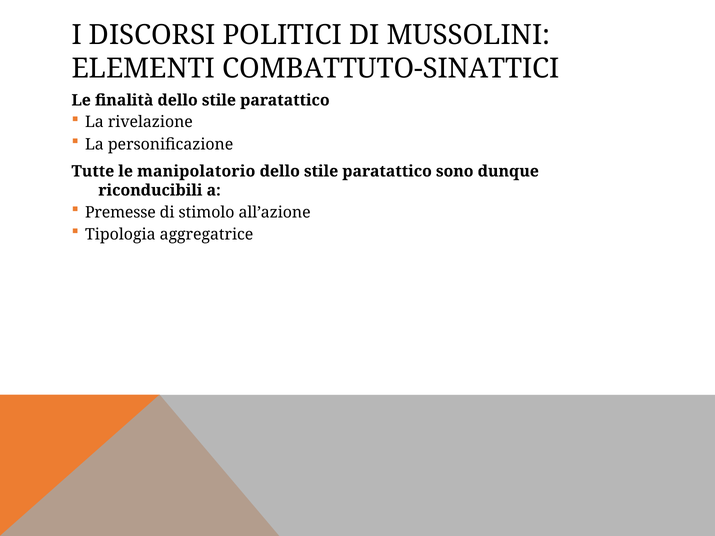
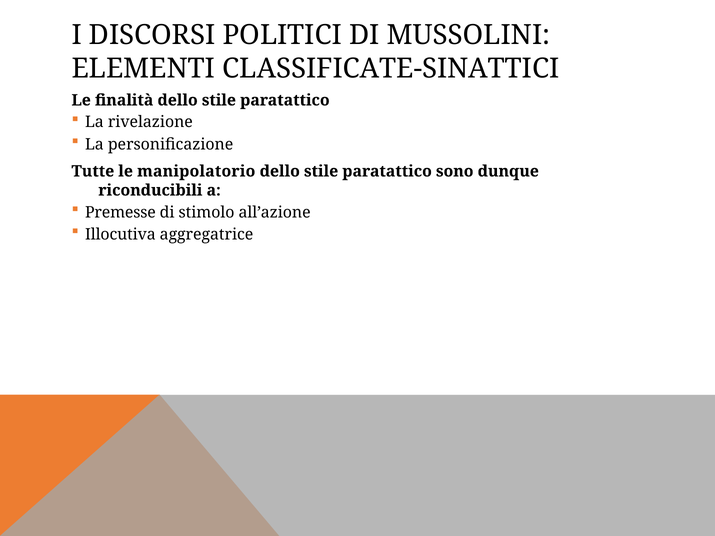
COMBATTUTO-SINATTICI: COMBATTUTO-SINATTICI -> CLASSIFICATE-SINATTICI
Tipologia: Tipologia -> Illocutiva
